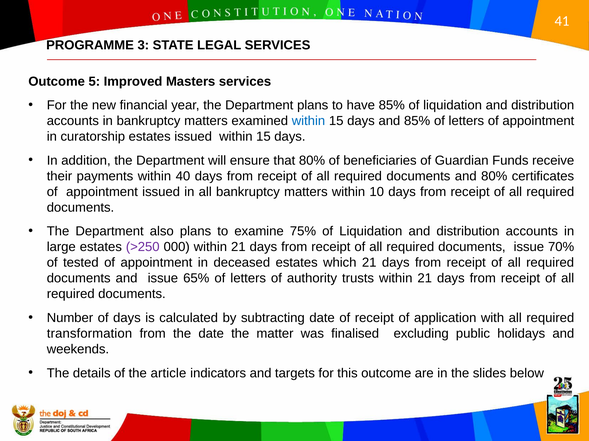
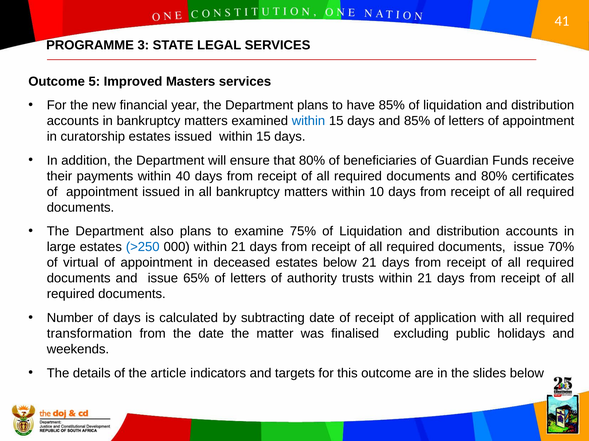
>250 colour: purple -> blue
tested: tested -> virtual
estates which: which -> below
